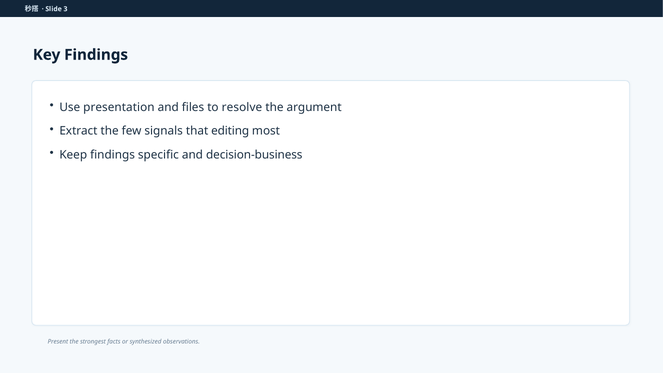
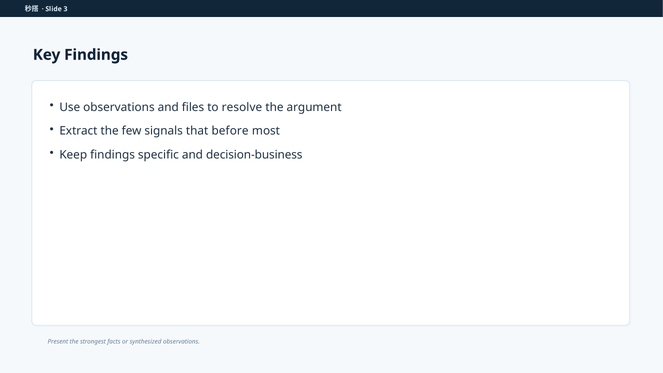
Use presentation: presentation -> observations
editing: editing -> before
